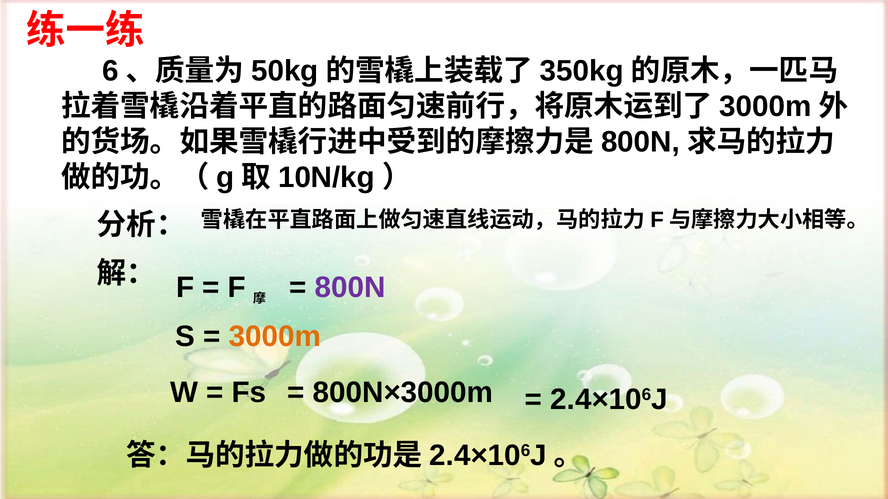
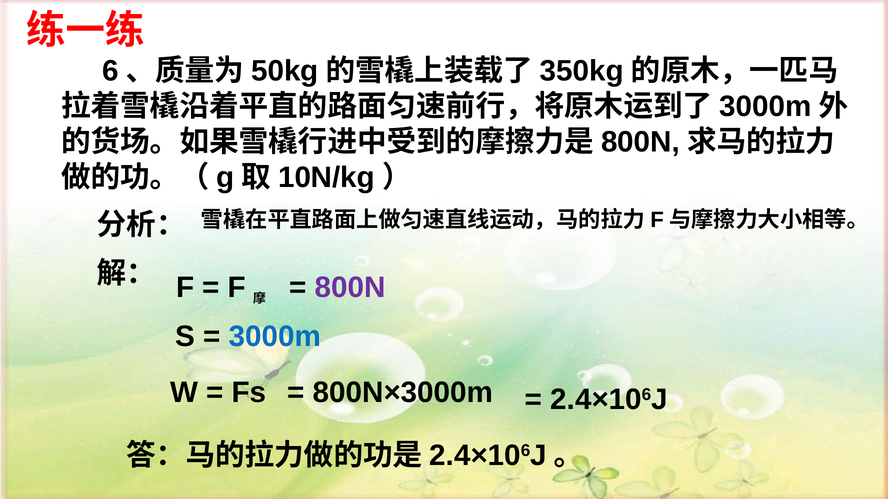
3000m colour: orange -> blue
